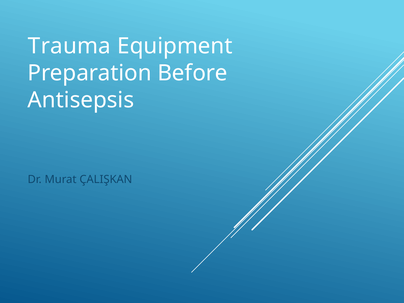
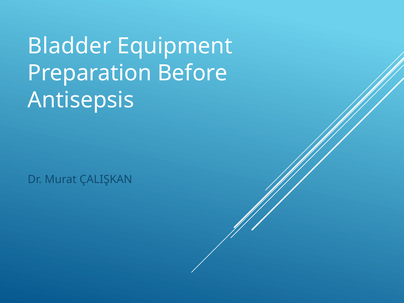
Trauma: Trauma -> Bladder
